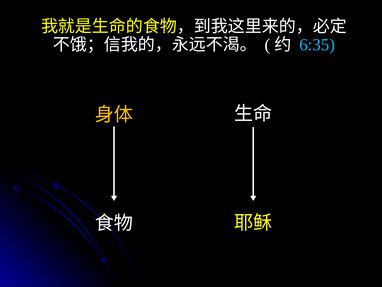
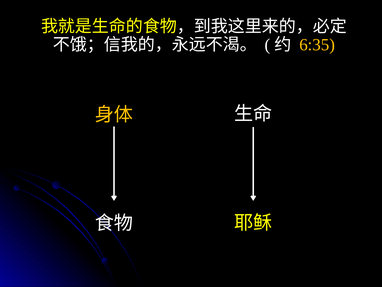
6:35 colour: light blue -> yellow
